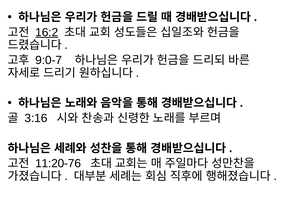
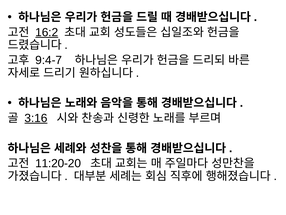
9:0-7: 9:0-7 -> 9:4-7
3:16 underline: none -> present
11:20-76: 11:20-76 -> 11:20-20
